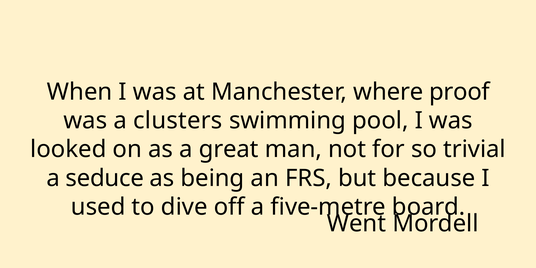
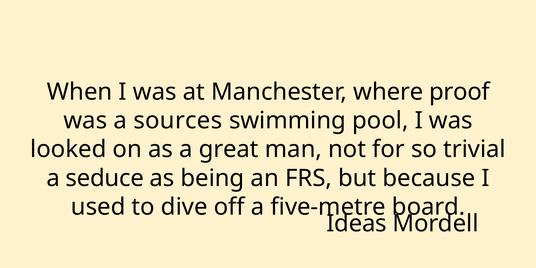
clusters: clusters -> sources
Went: Went -> Ideas
